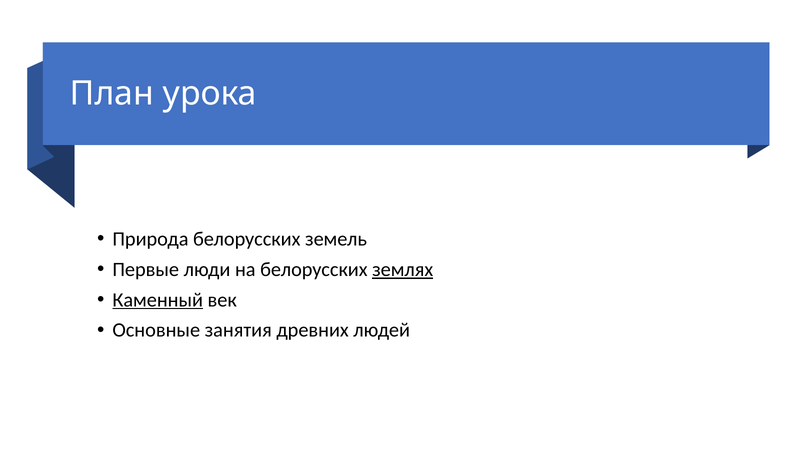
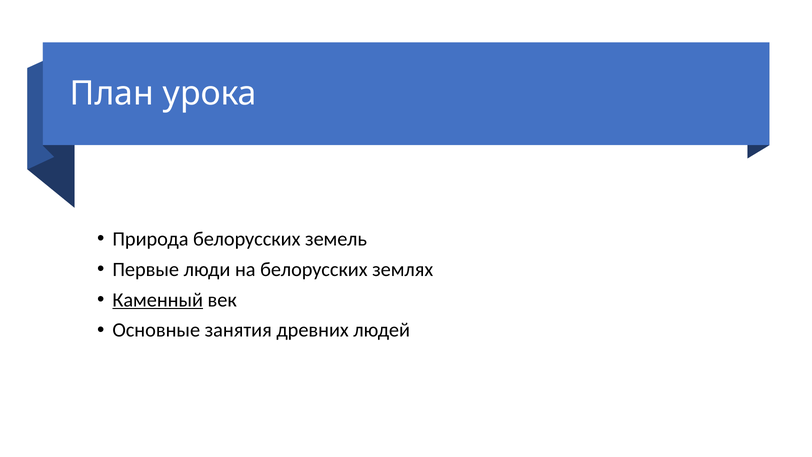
землях underline: present -> none
